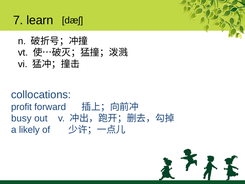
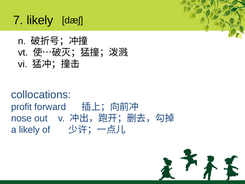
7 learn: learn -> likely
busy: busy -> nose
